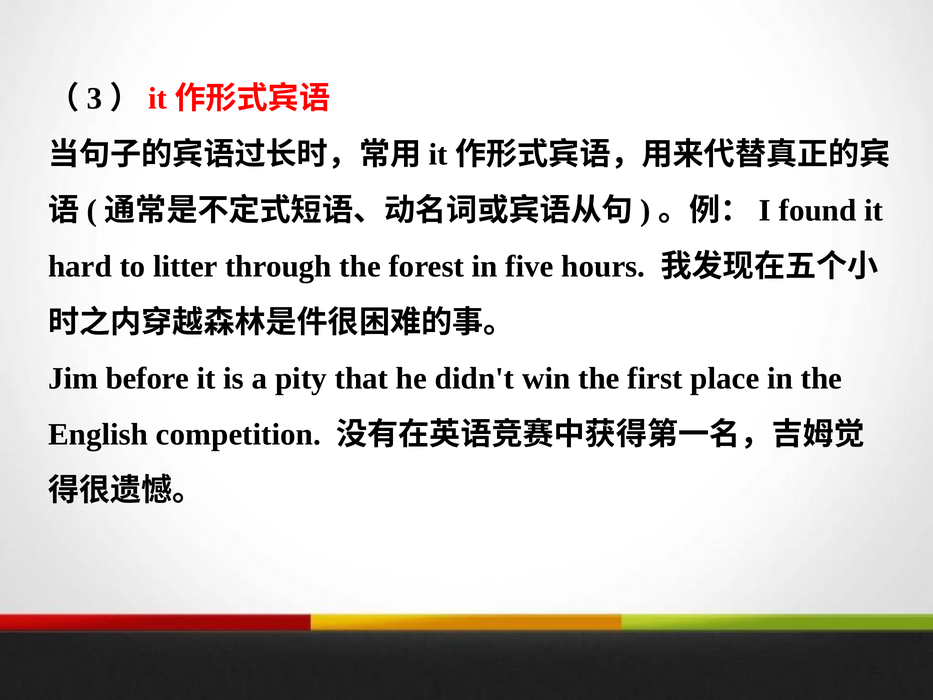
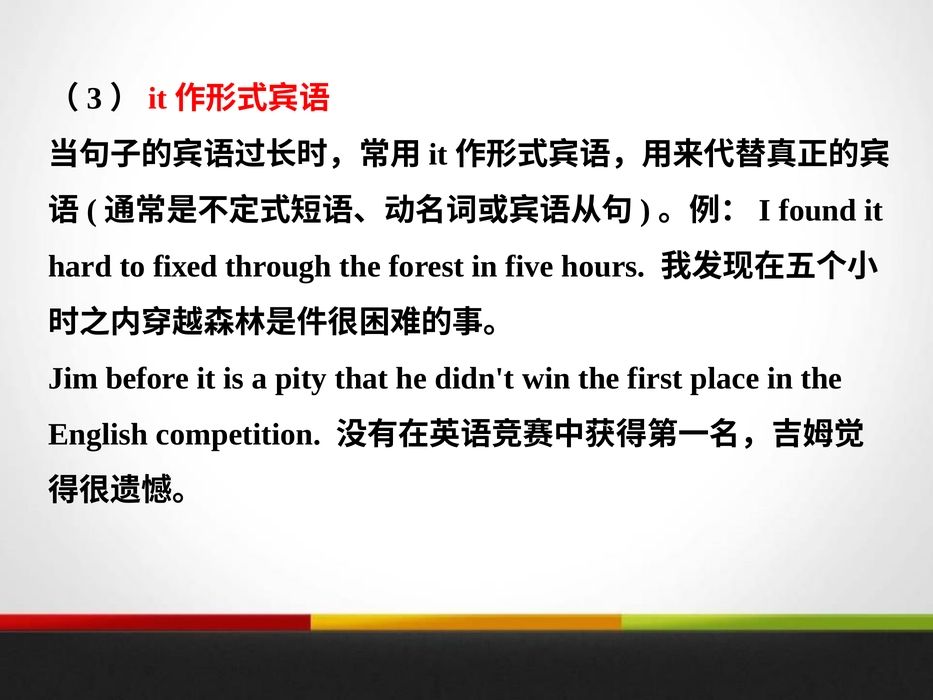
litter: litter -> fixed
